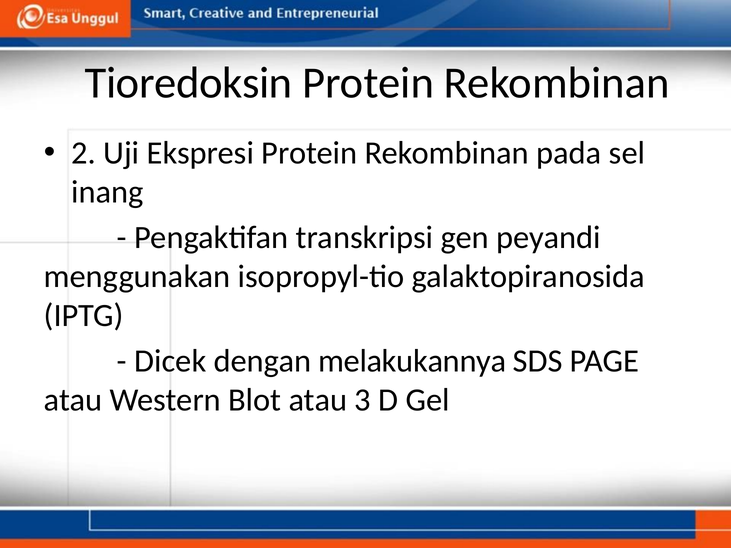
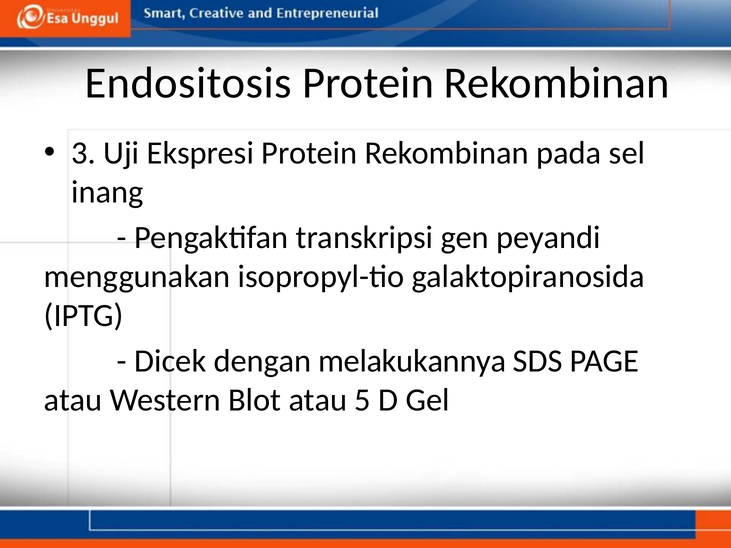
Tioredoksin: Tioredoksin -> Endositosis
2: 2 -> 3
3: 3 -> 5
